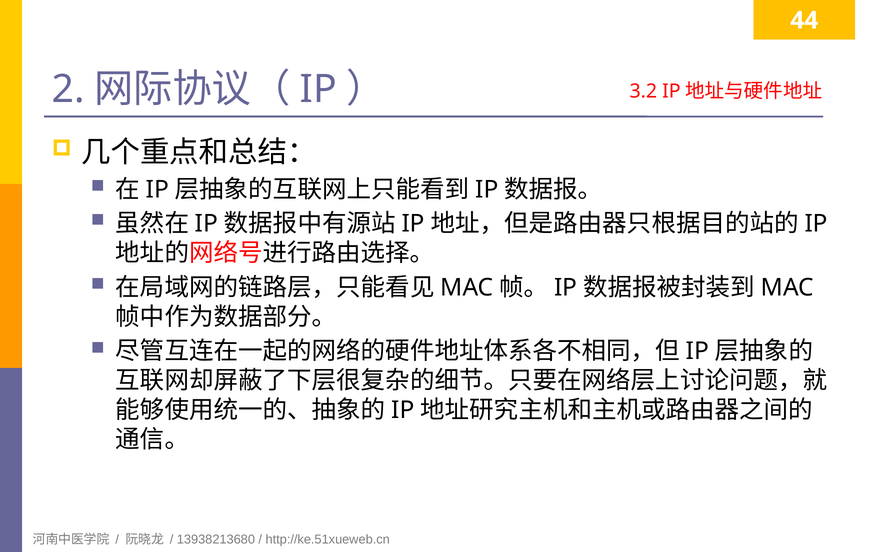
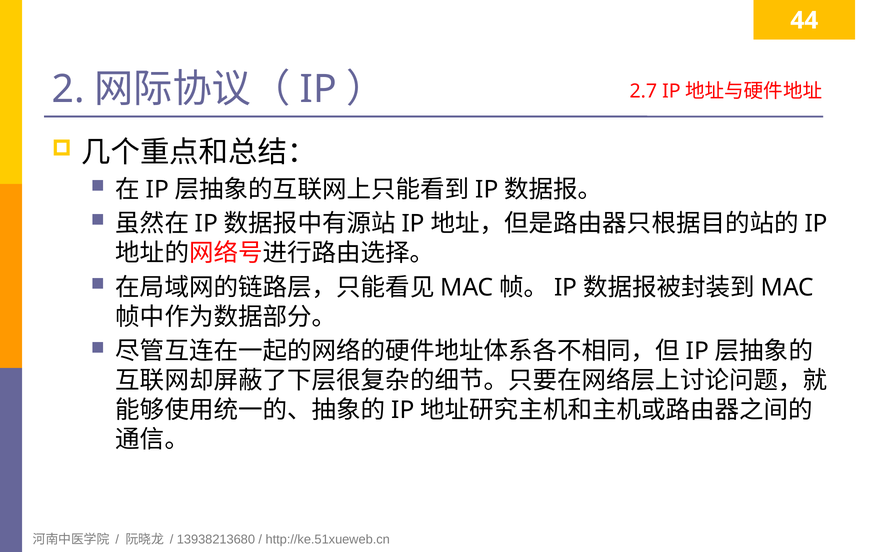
3.2: 3.2 -> 2.7
